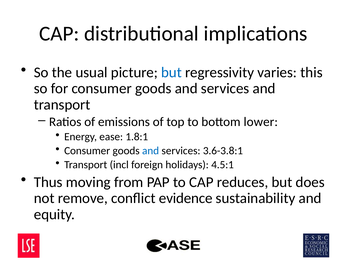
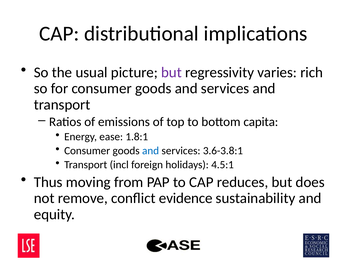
but at (171, 72) colour: blue -> purple
this: this -> rich
lower: lower -> capita
